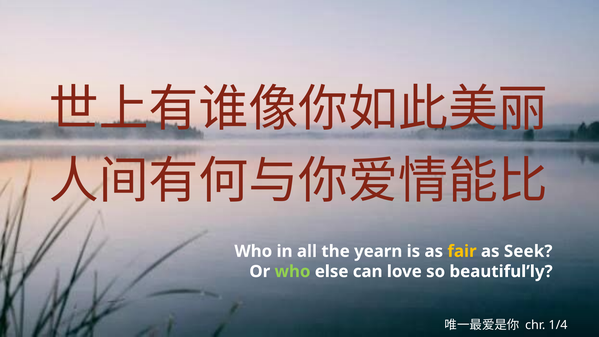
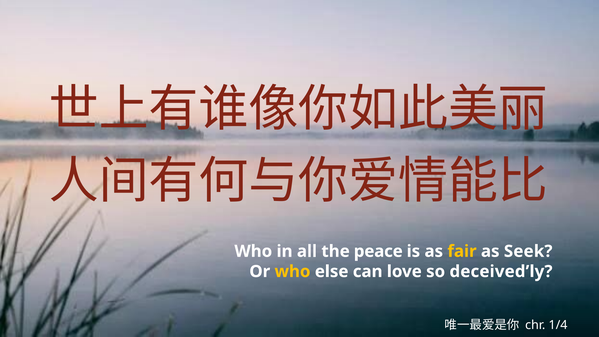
yearn: yearn -> peace
who at (292, 271) colour: light green -> yellow
beautiful’ly: beautiful’ly -> deceived’ly
